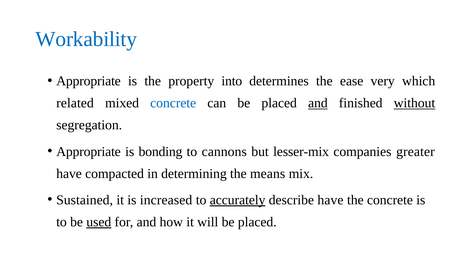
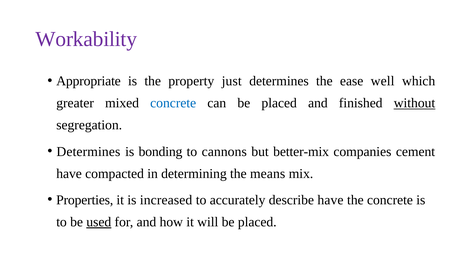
Workability colour: blue -> purple
into: into -> just
very: very -> well
related: related -> greater
and at (318, 103) underline: present -> none
Appropriate at (89, 152): Appropriate -> Determines
lesser-mix: lesser-mix -> better-mix
greater: greater -> cement
Sustained: Sustained -> Properties
accurately underline: present -> none
